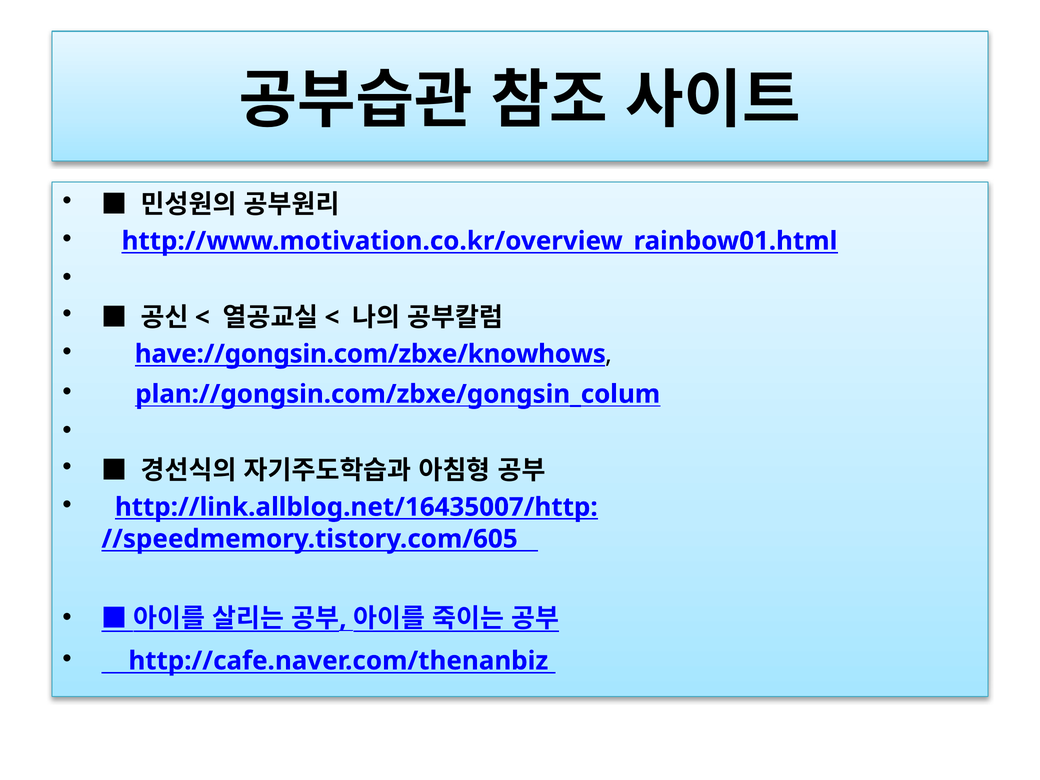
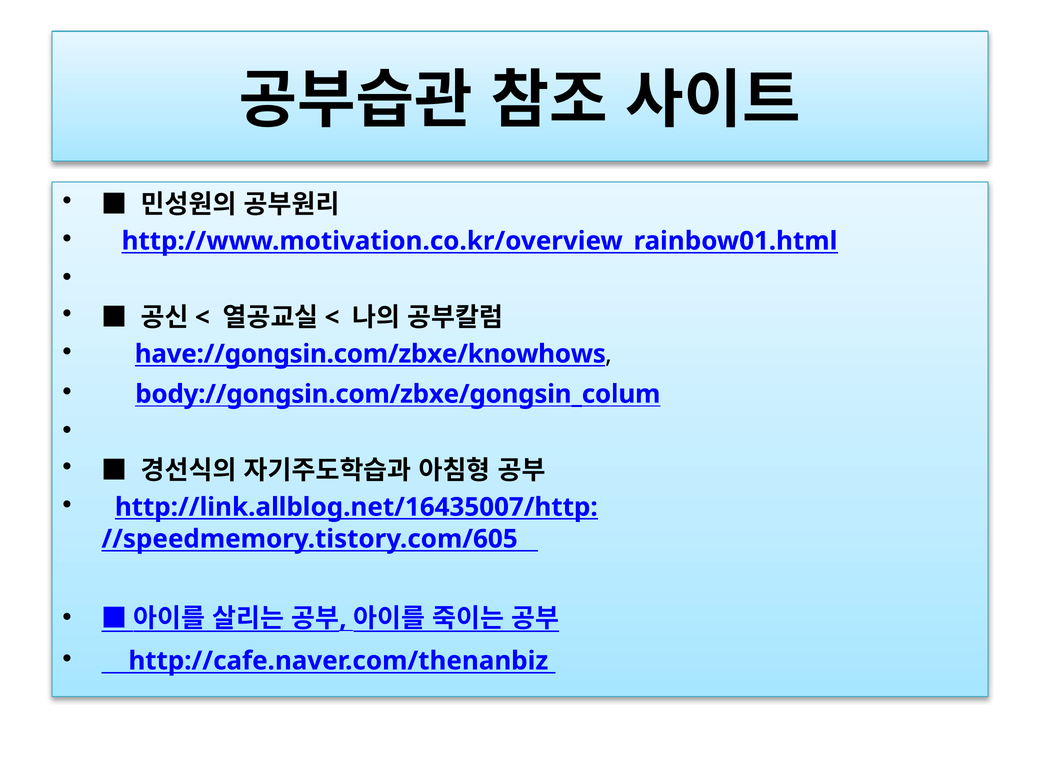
plan://gongsin.com/zbxe/gongsin_colum: plan://gongsin.com/zbxe/gongsin_colum -> body://gongsin.com/zbxe/gongsin_colum
